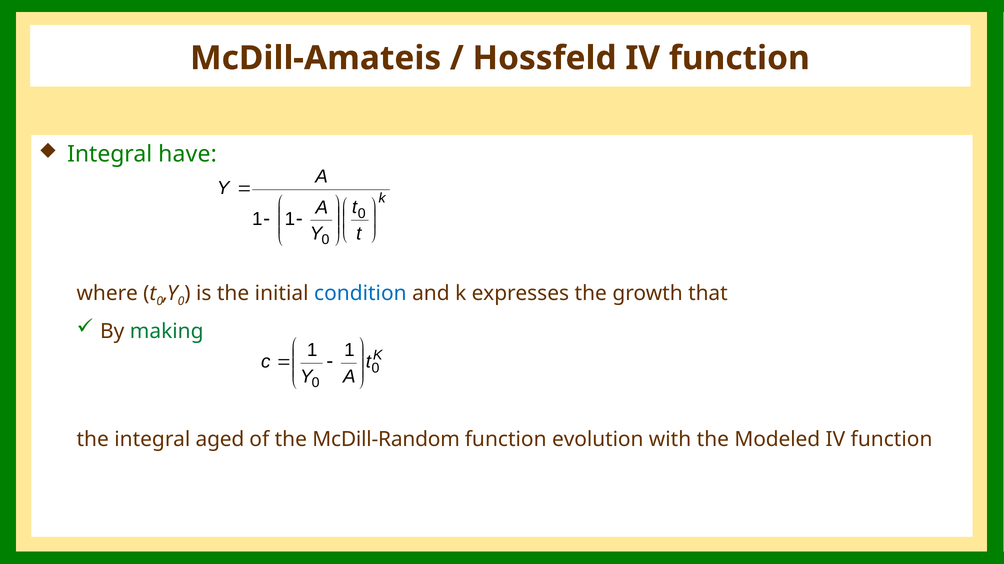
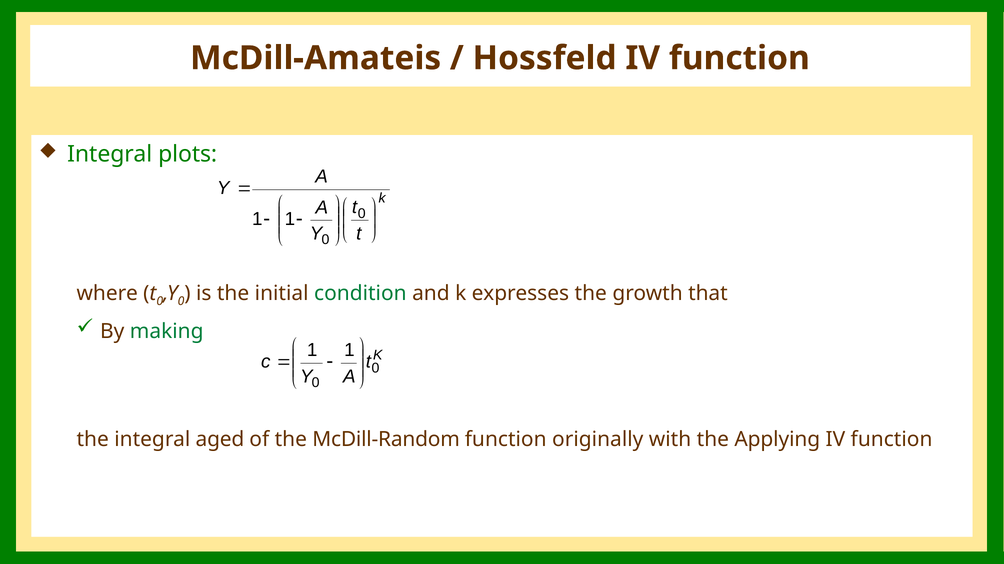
have: have -> plots
condition colour: blue -> green
evolution: evolution -> originally
Modeled: Modeled -> Applying
